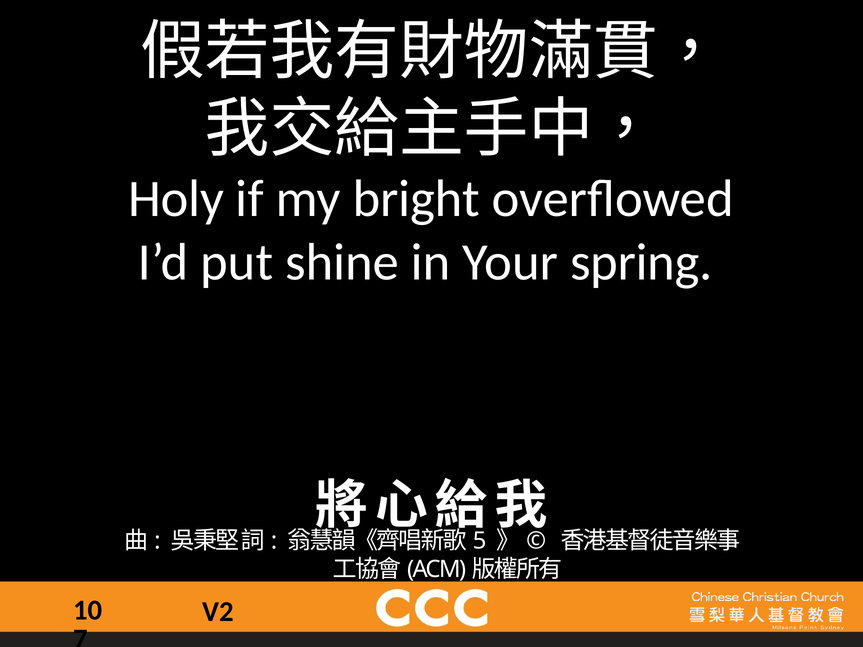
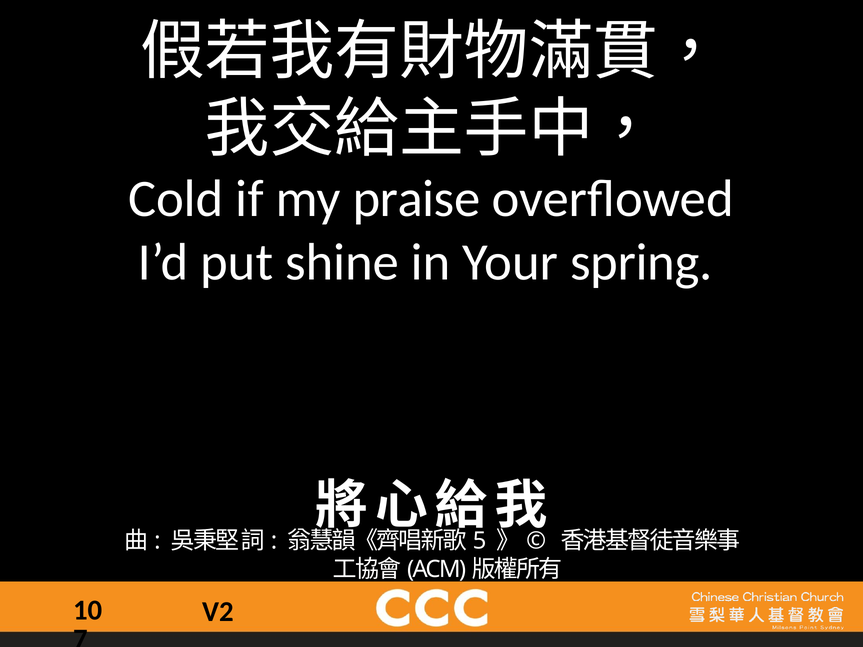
Holy: Holy -> Cold
bright: bright -> praise
